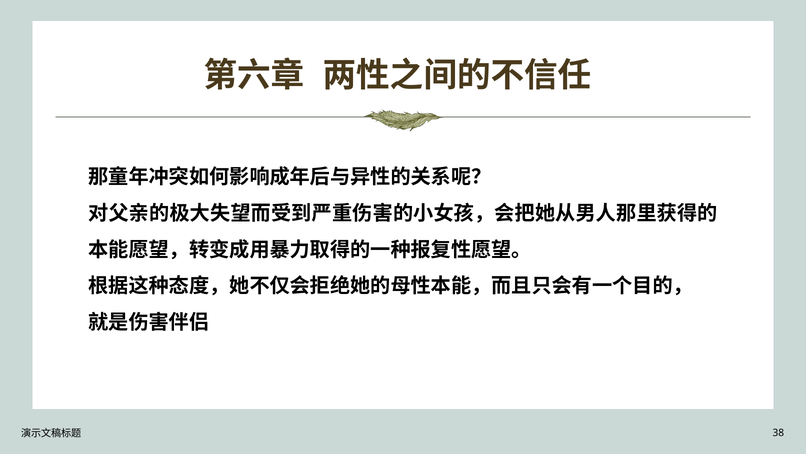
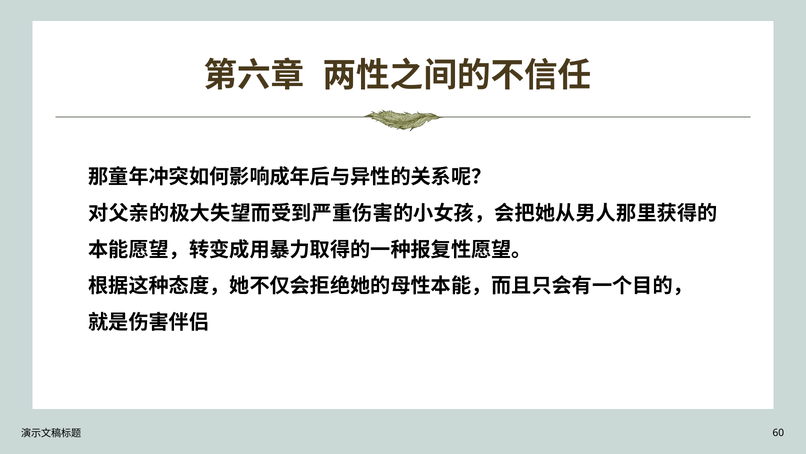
38: 38 -> 60
